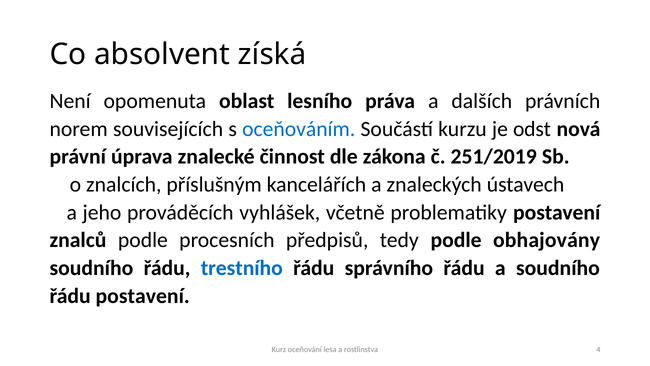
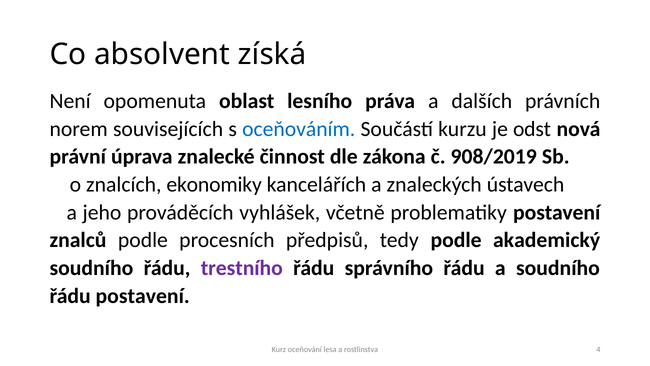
251/2019: 251/2019 -> 908/2019
příslušným: příslušným -> ekonomiky
obhajovány: obhajovány -> akademický
trestního colour: blue -> purple
